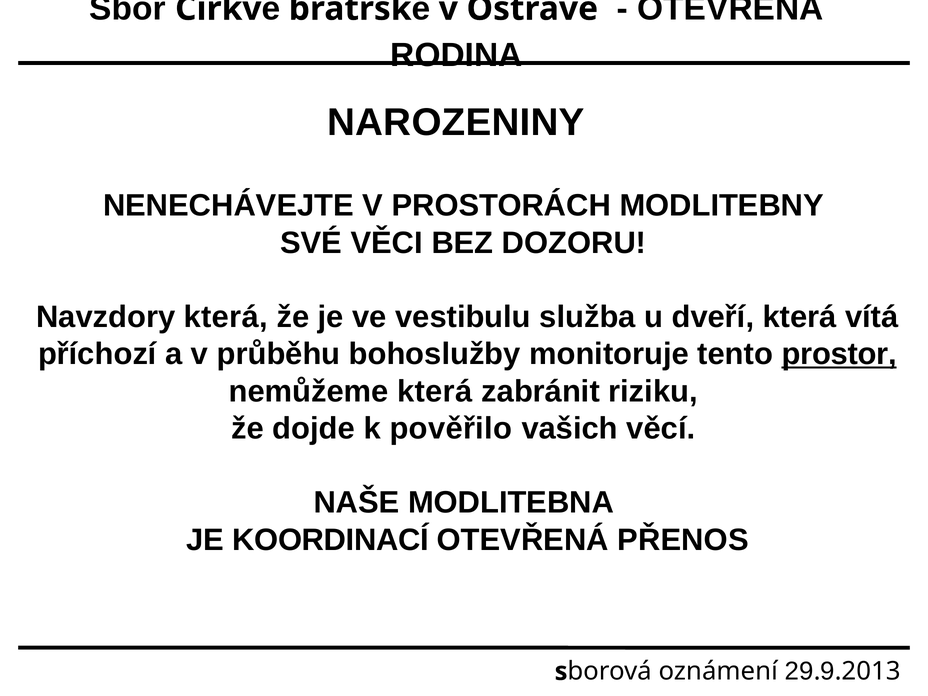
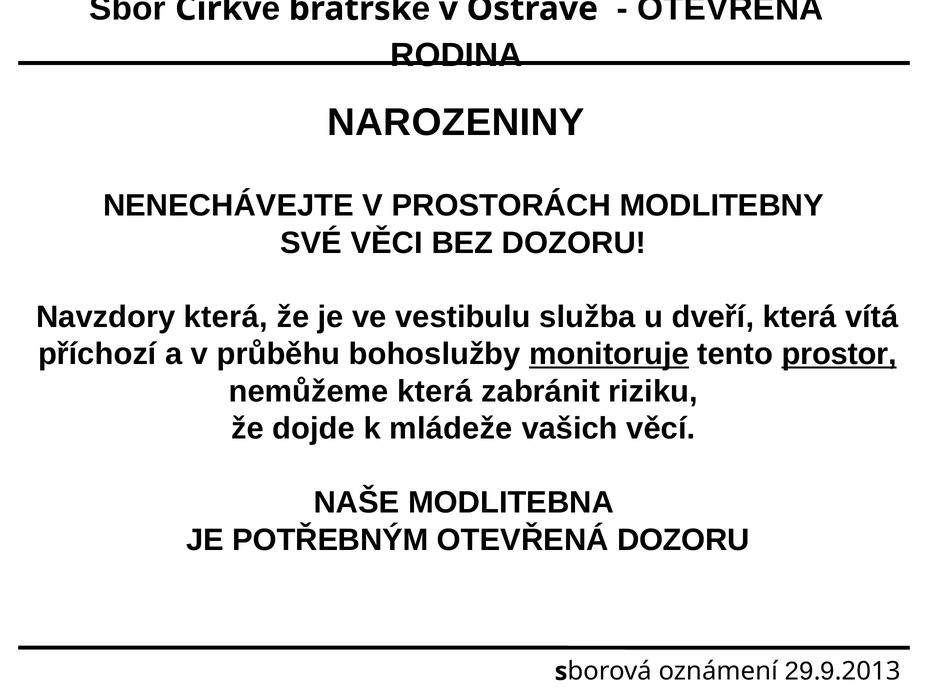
monitoruje underline: none -> present
pověřilo: pověřilo -> mládeže
KOORDINACÍ: KOORDINACÍ -> POTŘEBNÝM
OTEVŘENÁ PŘENOS: PŘENOS -> DOZORU
